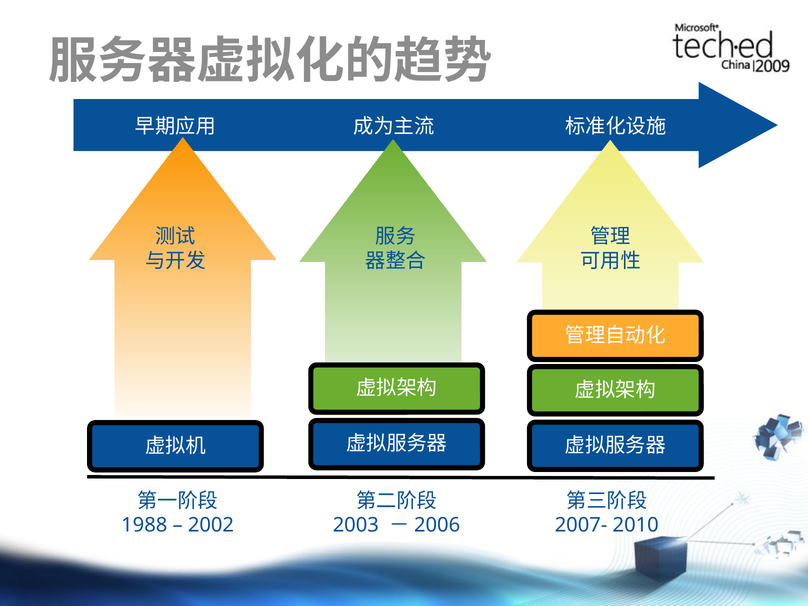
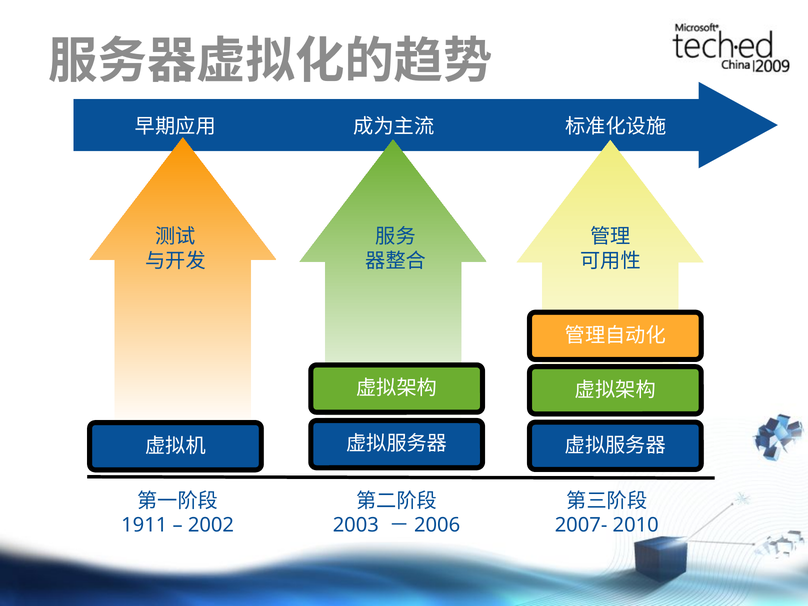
1988: 1988 -> 1911
